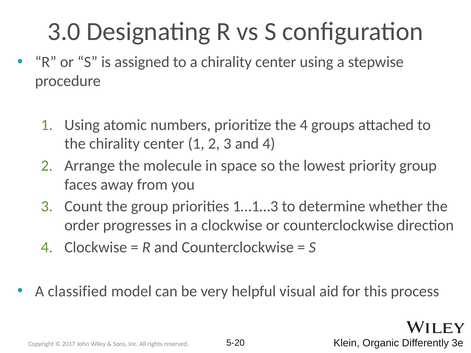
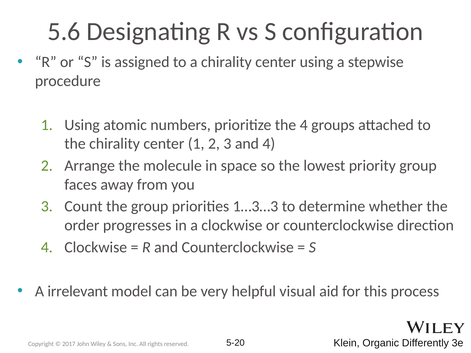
3.0: 3.0 -> 5.6
1…1…3: 1…1…3 -> 1…3…3
classified: classified -> irrelevant
